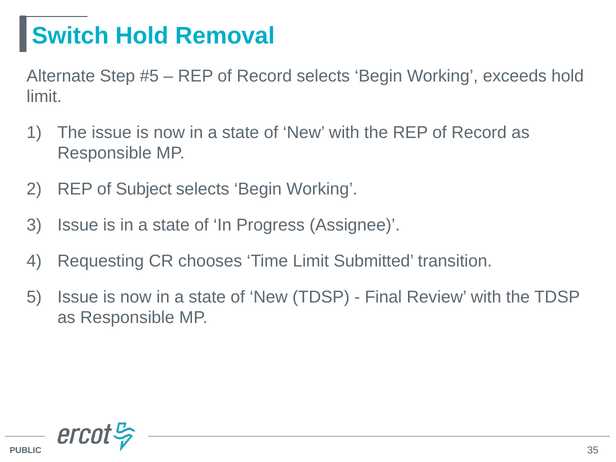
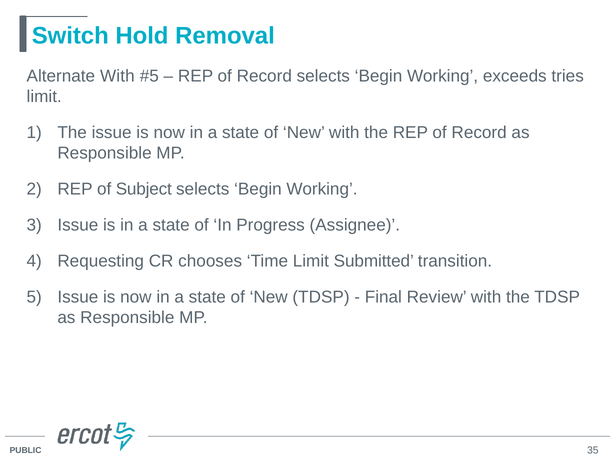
Alternate Step: Step -> With
exceeds hold: hold -> tries
